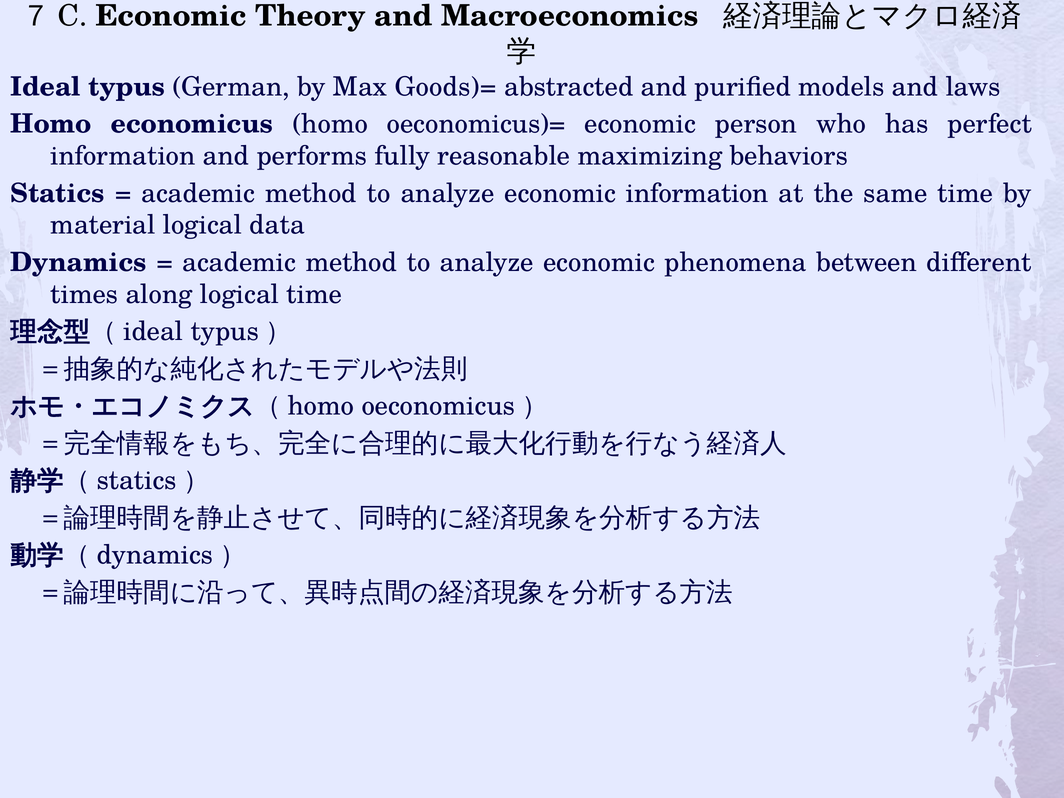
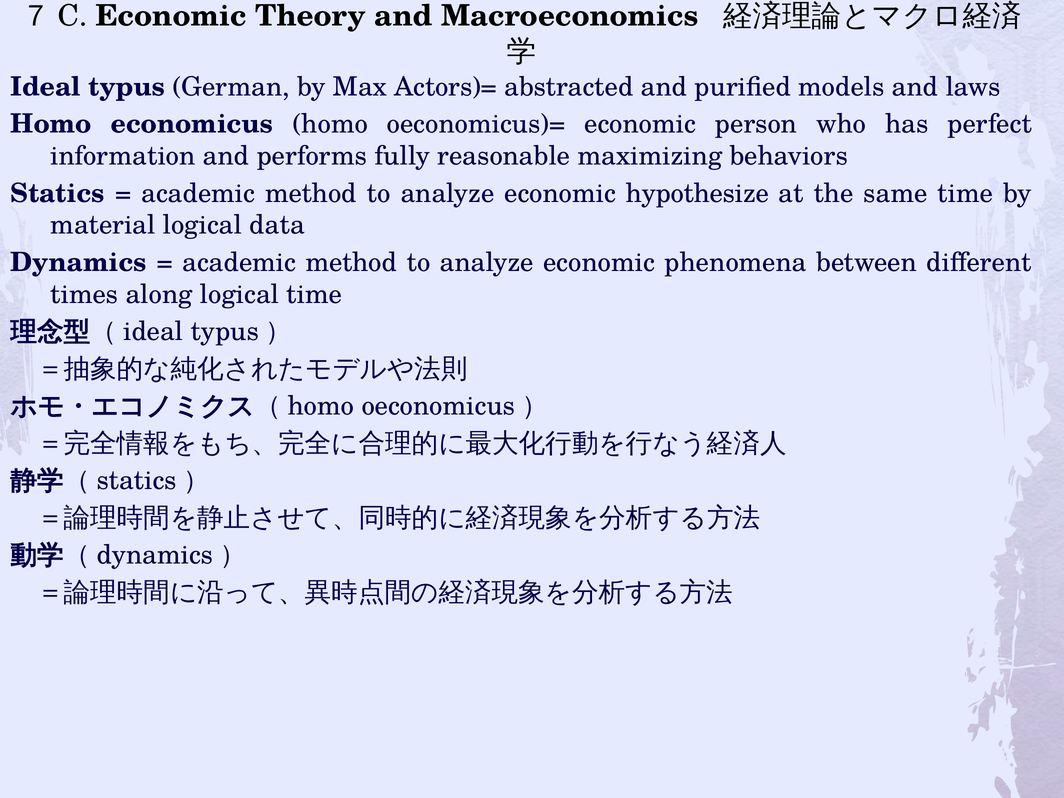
Goods)=: Goods)= -> Actors)=
economic information: information -> hypothesize
